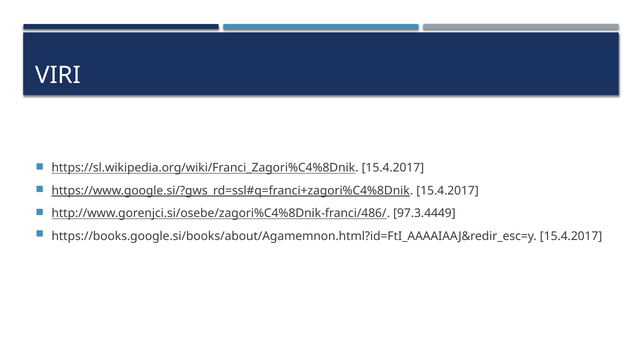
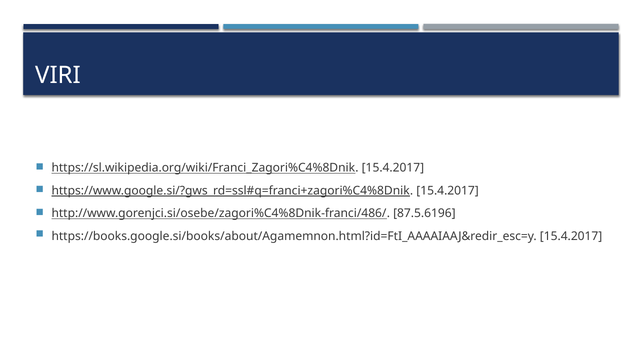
97.3.4449: 97.3.4449 -> 87.5.6196
